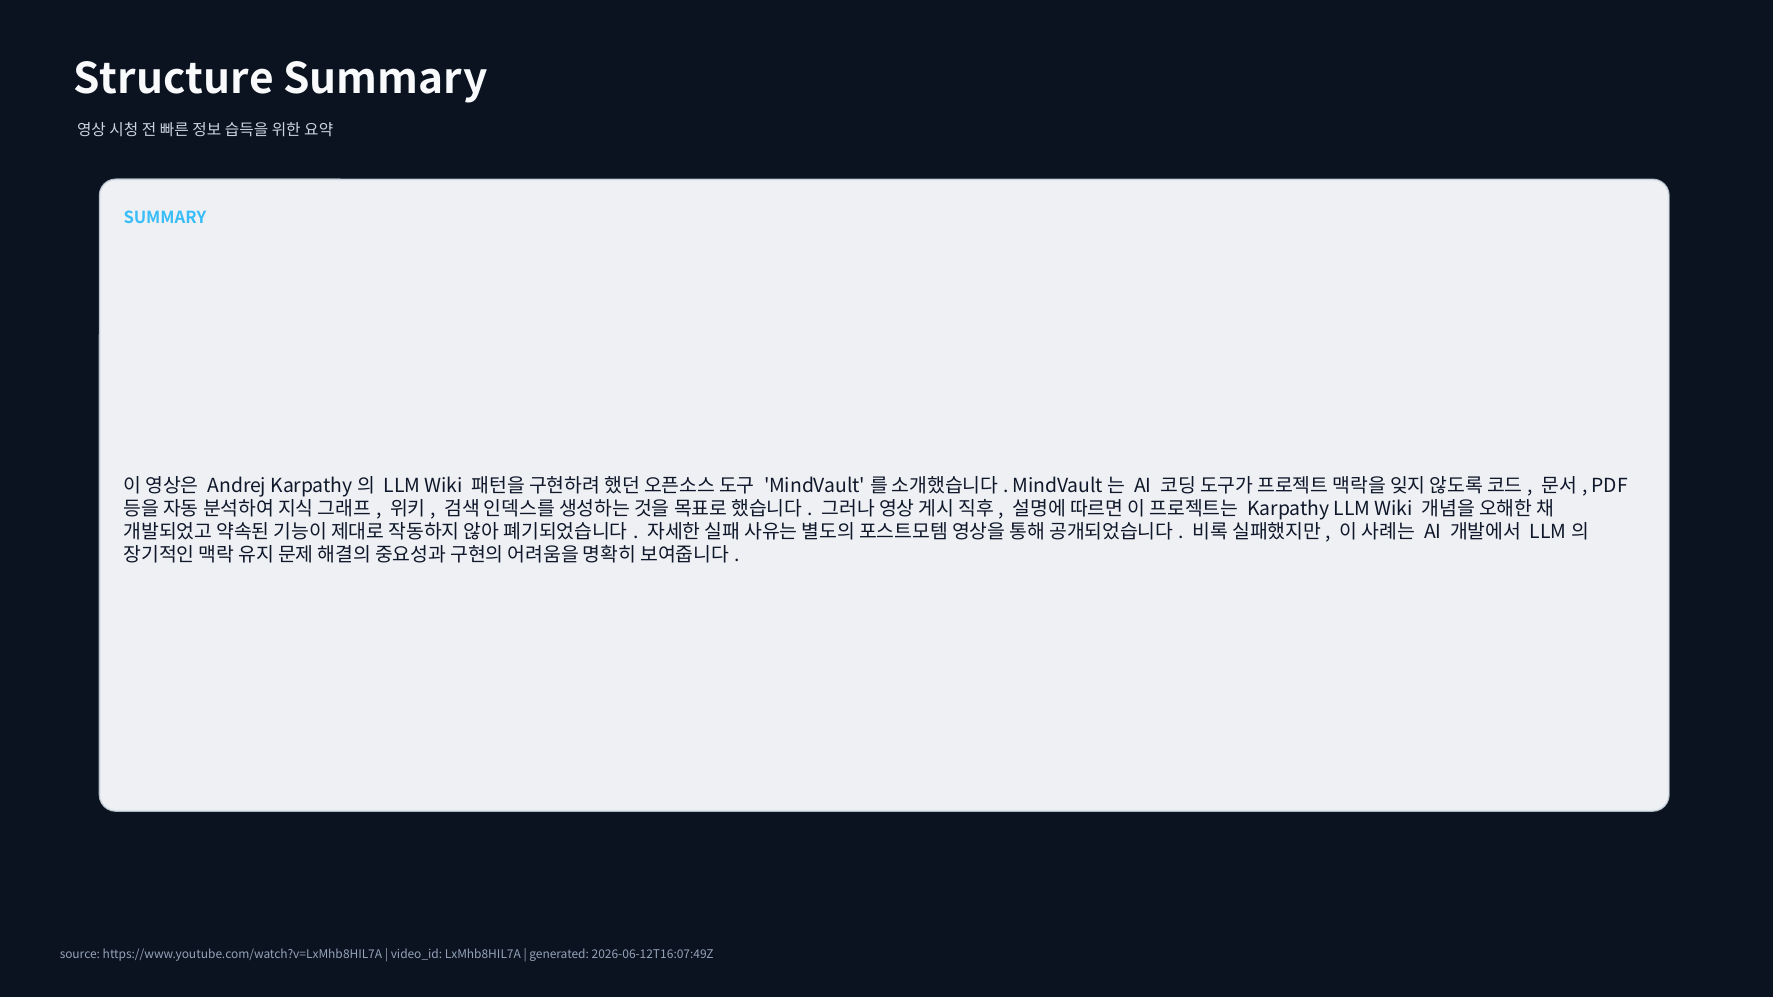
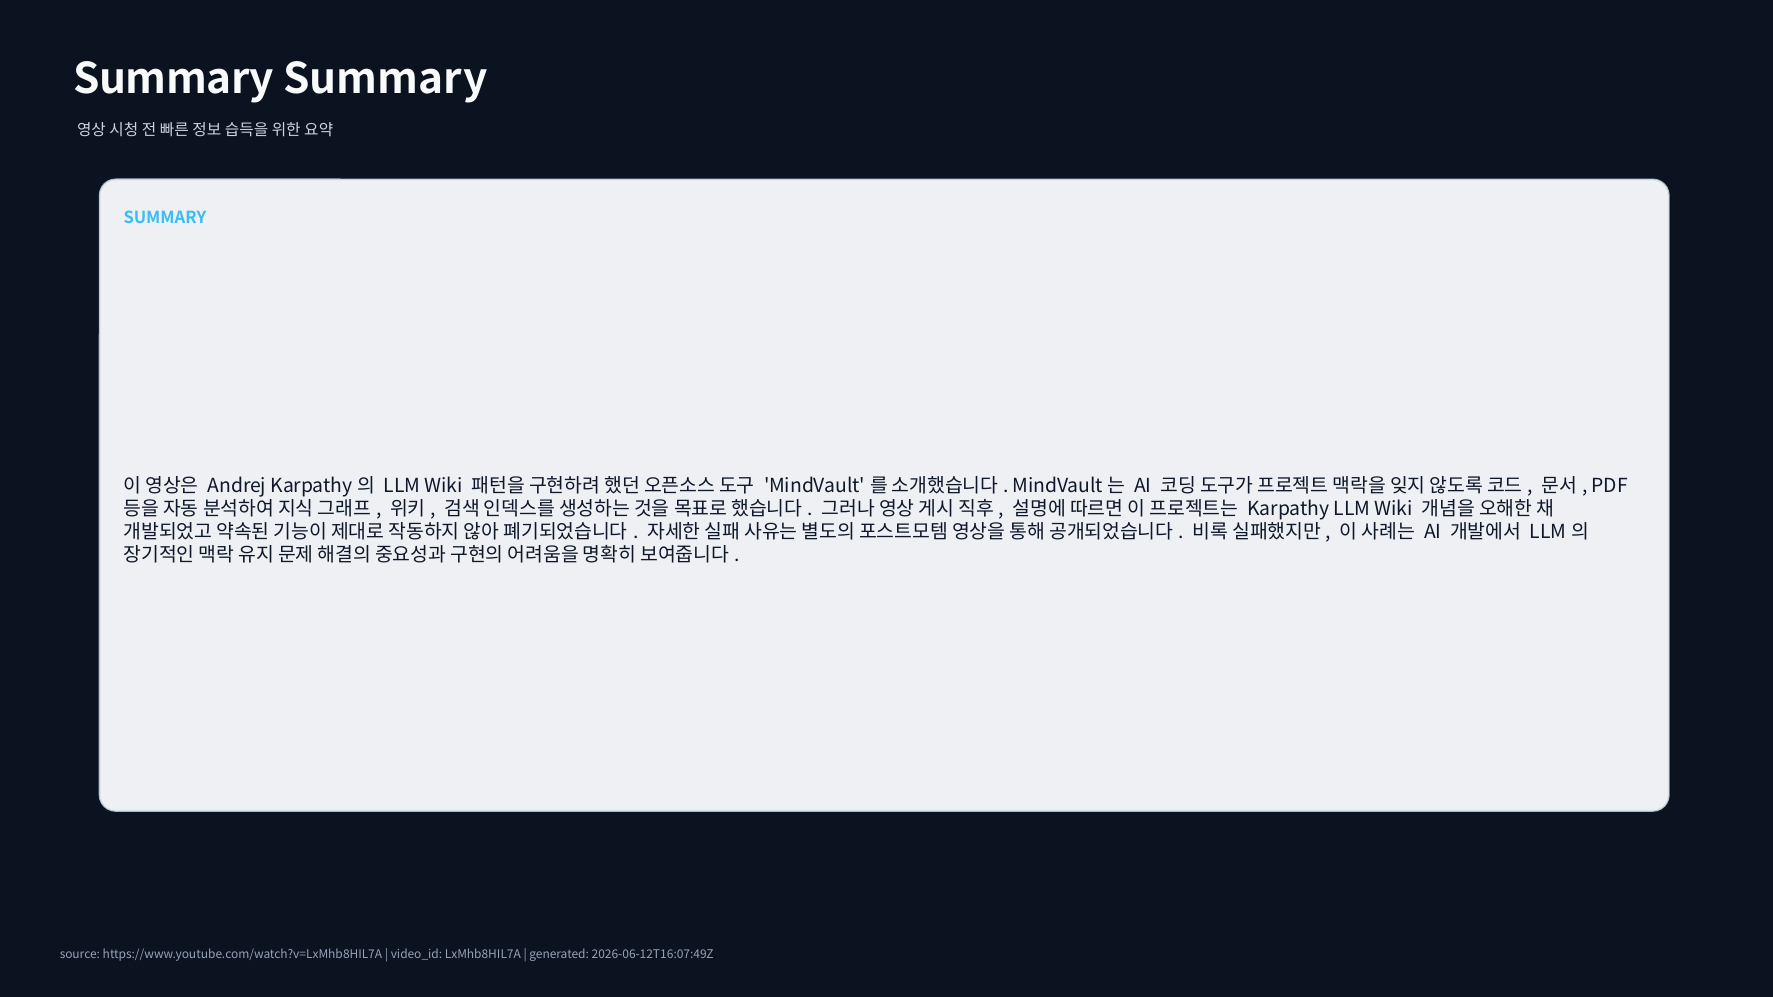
Structure at (173, 79): Structure -> Summary
